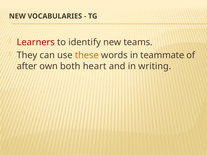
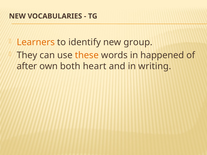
Learners colour: red -> orange
teams: teams -> group
teammate: teammate -> happened
